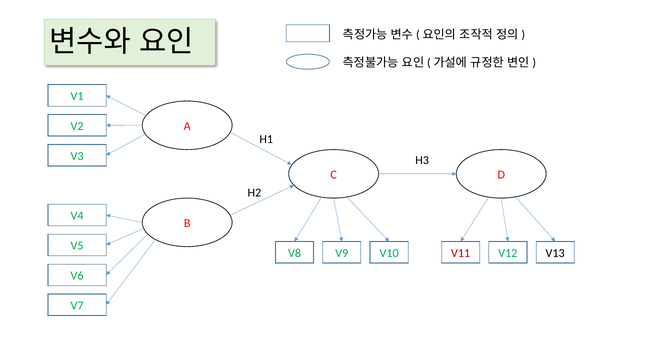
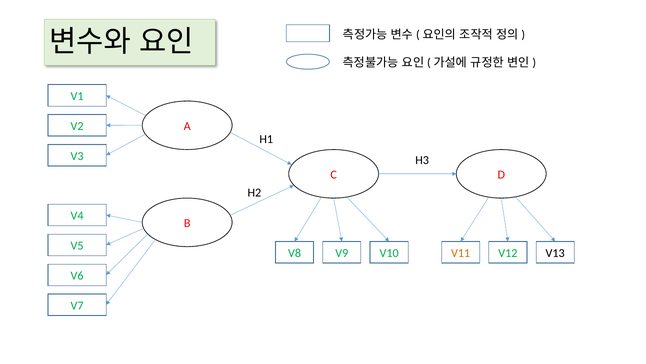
V11 colour: red -> orange
